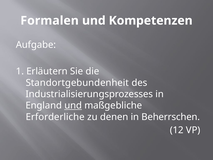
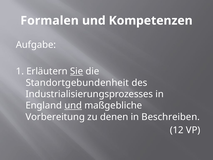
Sie underline: none -> present
Erforderliche: Erforderliche -> Vorbereitung
Beherrschen: Beherrschen -> Beschreiben
